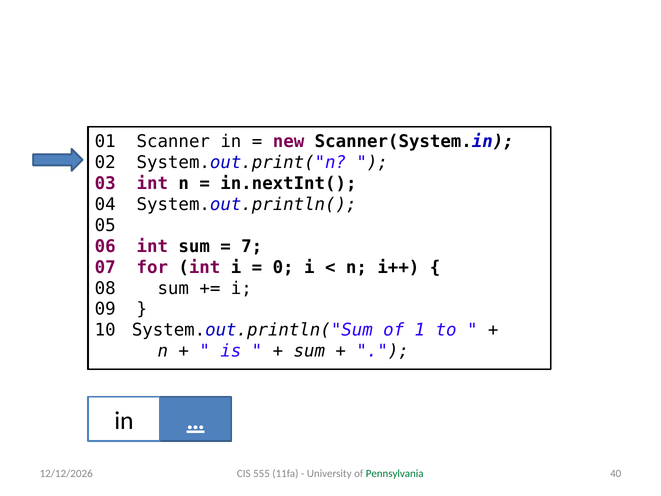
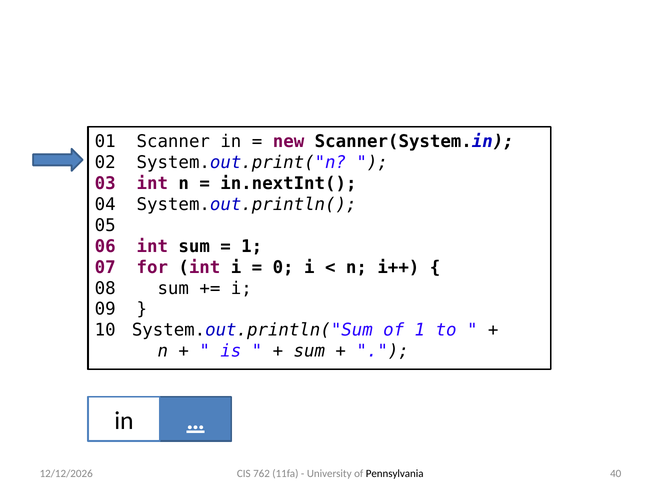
7 at (252, 246): 7 -> 1
555: 555 -> 762
Pennsylvania colour: green -> black
